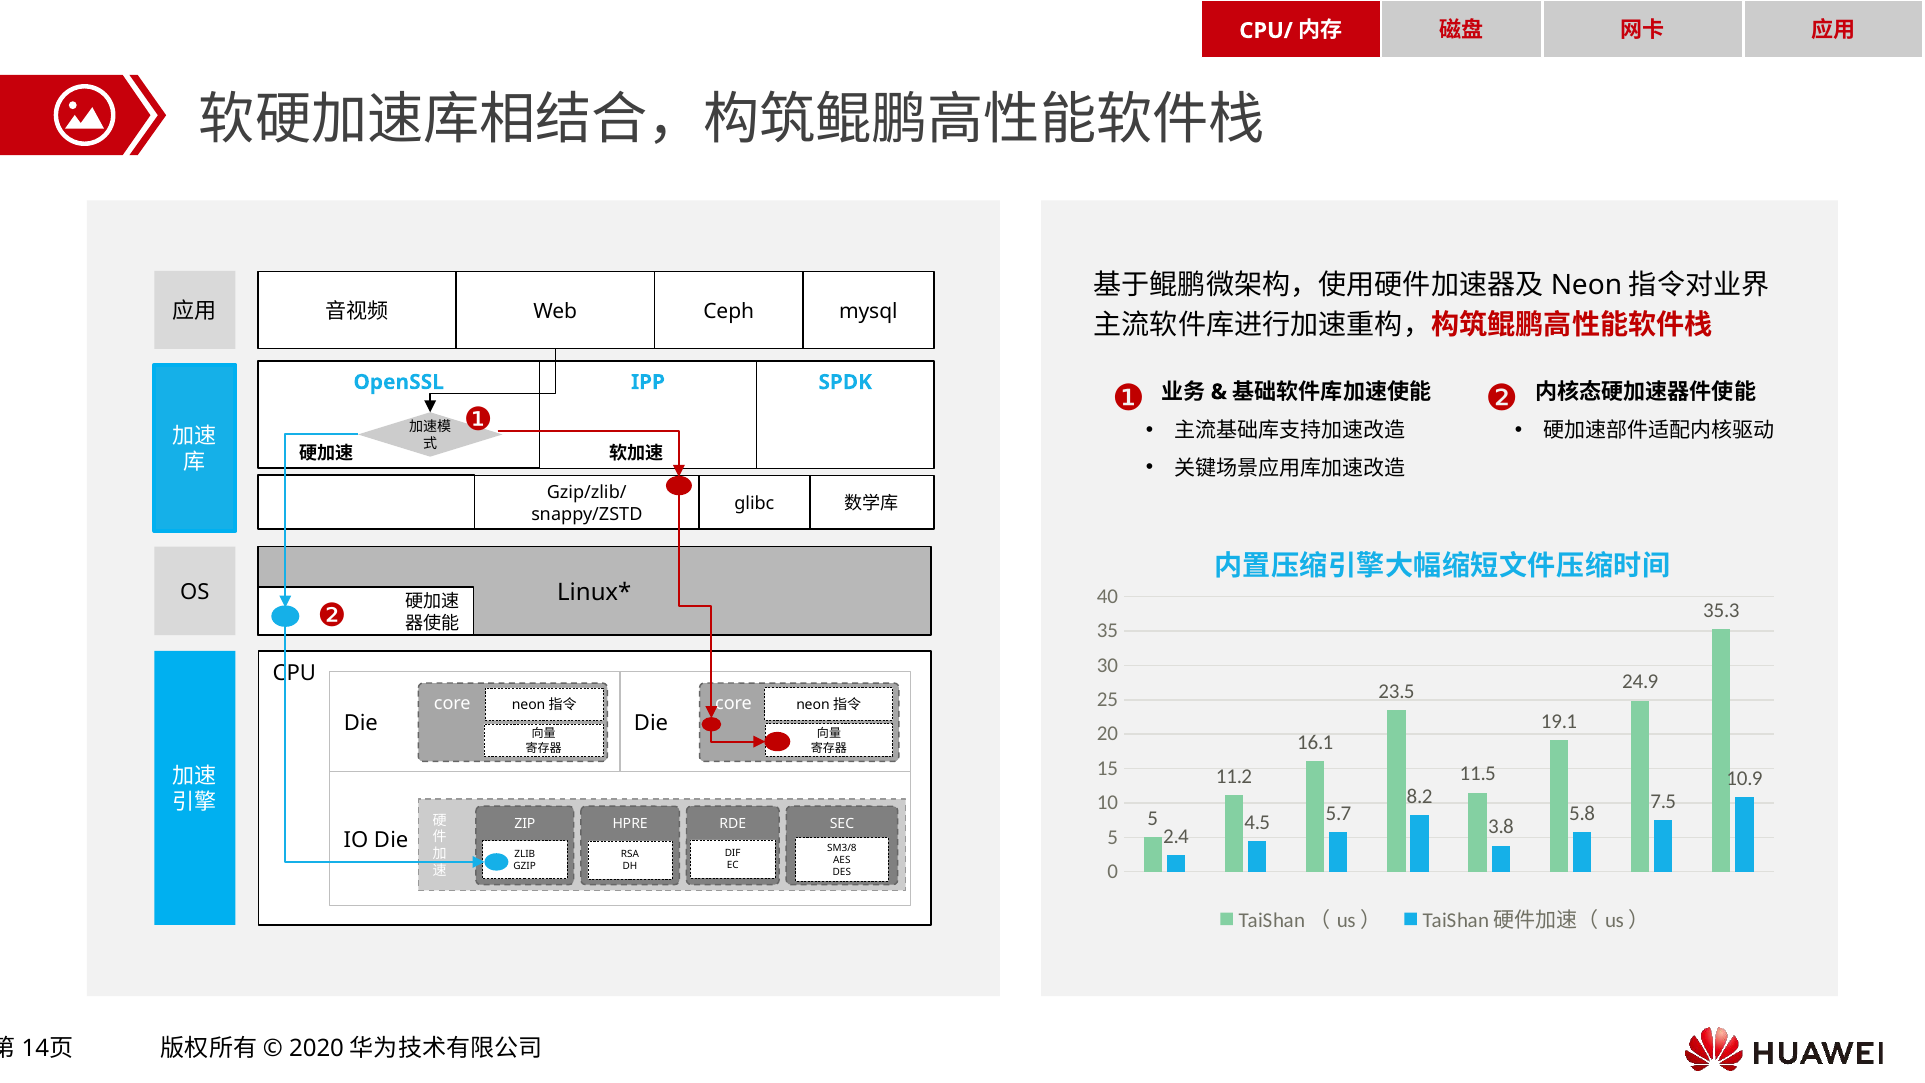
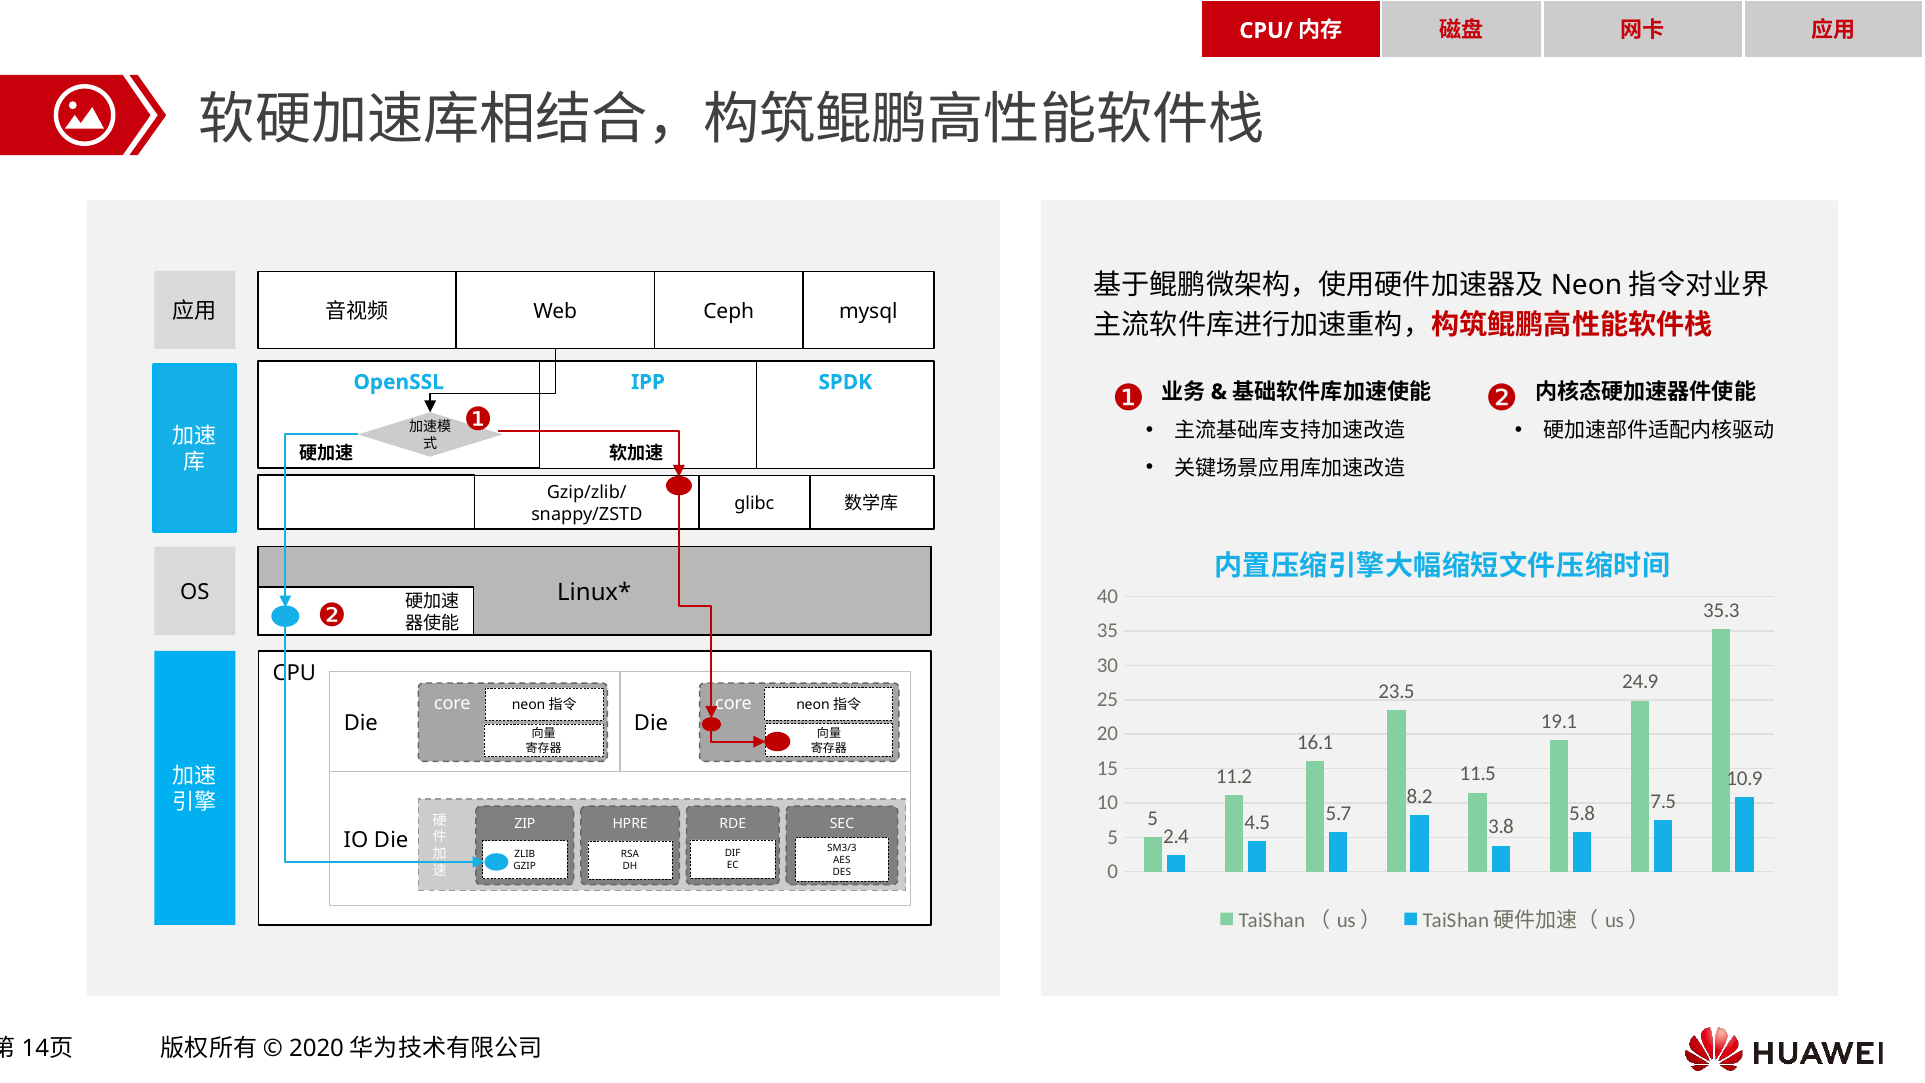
SM3/8: SM3/8 -> SM3/3
